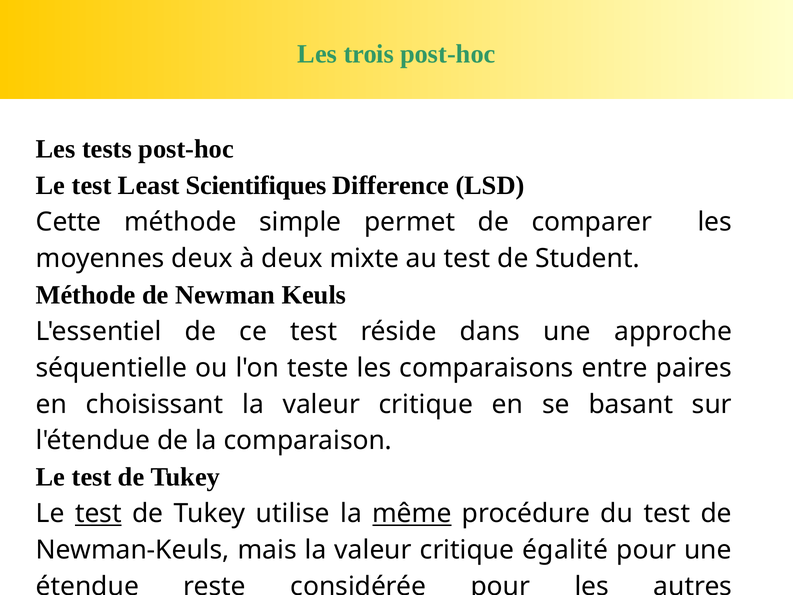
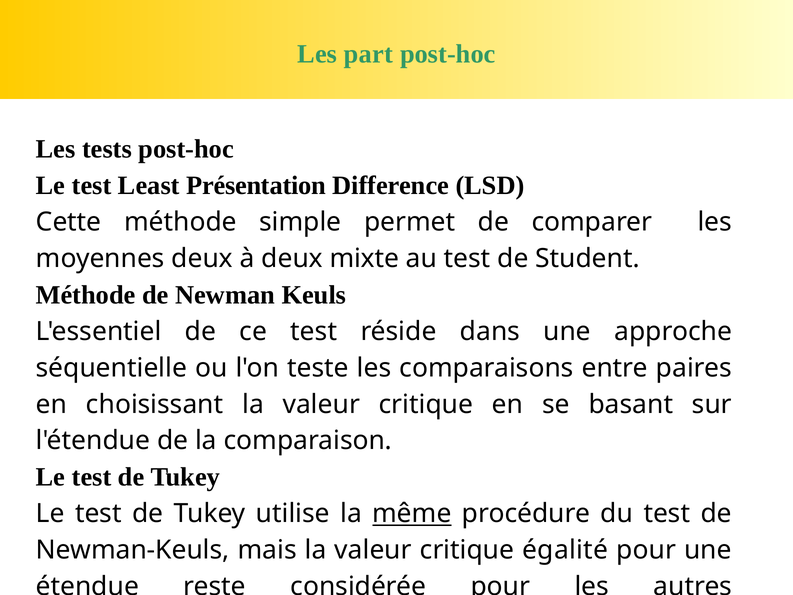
trois: trois -> part
Scientifiques: Scientifiques -> Présentation
test at (98, 513) underline: present -> none
